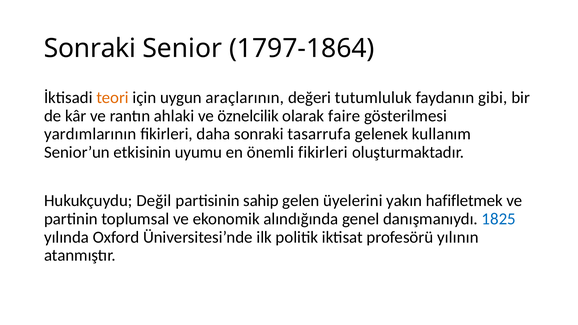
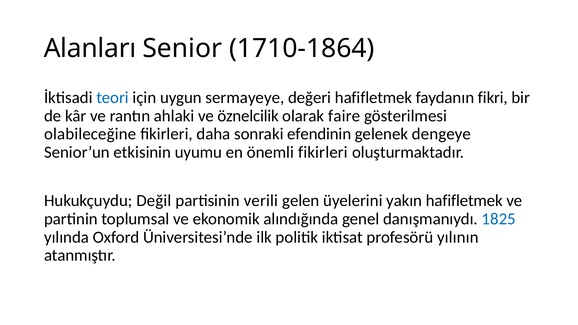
Sonraki at (90, 49): Sonraki -> Alanları
1797-1864: 1797-1864 -> 1710-1864
teori colour: orange -> blue
araçlarının: araçlarının -> sermayeye
değeri tutumluluk: tutumluluk -> hafifletmek
gibi: gibi -> fikri
yardımlarının: yardımlarının -> olabileceğine
tasarrufa: tasarrufa -> efendinin
kullanım: kullanım -> dengeye
sahip: sahip -> verili
